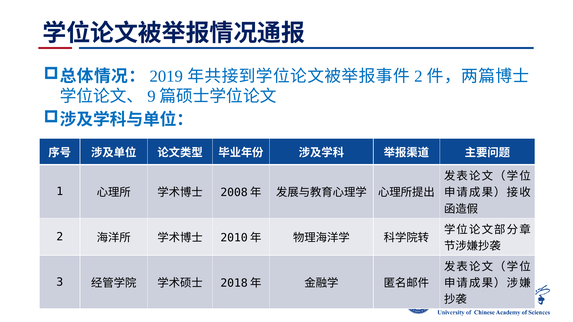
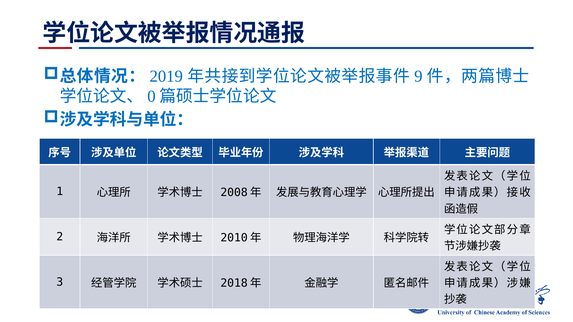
2 at (418, 76): 2 -> 9
9: 9 -> 0
